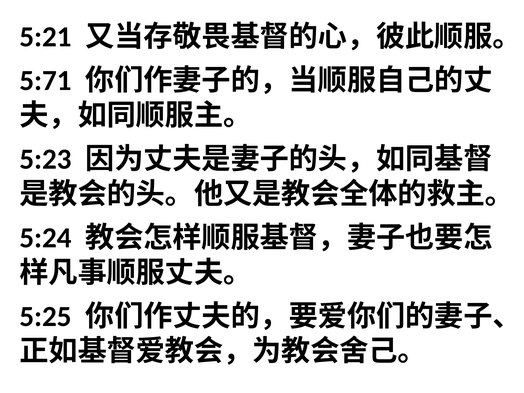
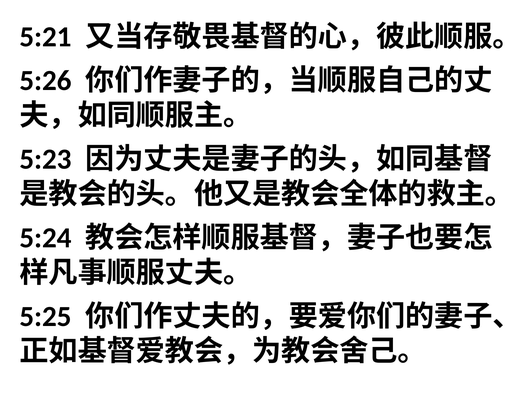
5:71: 5:71 -> 5:26
